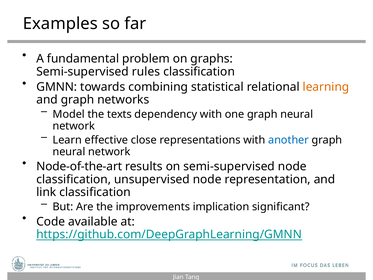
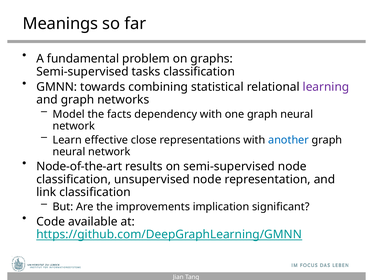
Examples: Examples -> Meanings
rules: rules -> tasks
learning colour: orange -> purple
texts: texts -> facts
